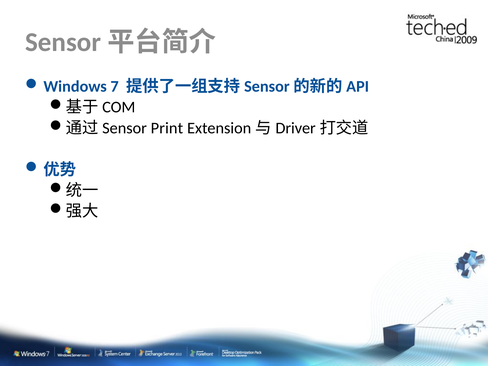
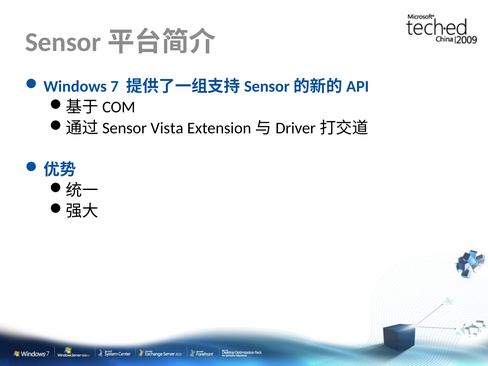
Print: Print -> Vista
